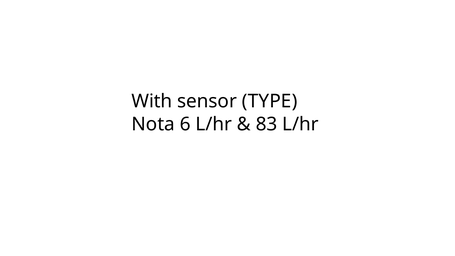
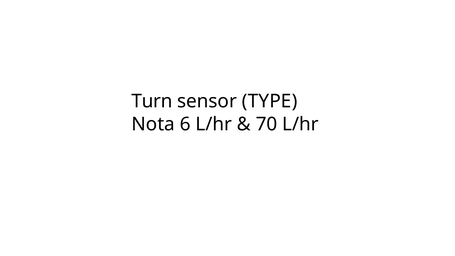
With: With -> Turn
83: 83 -> 70
